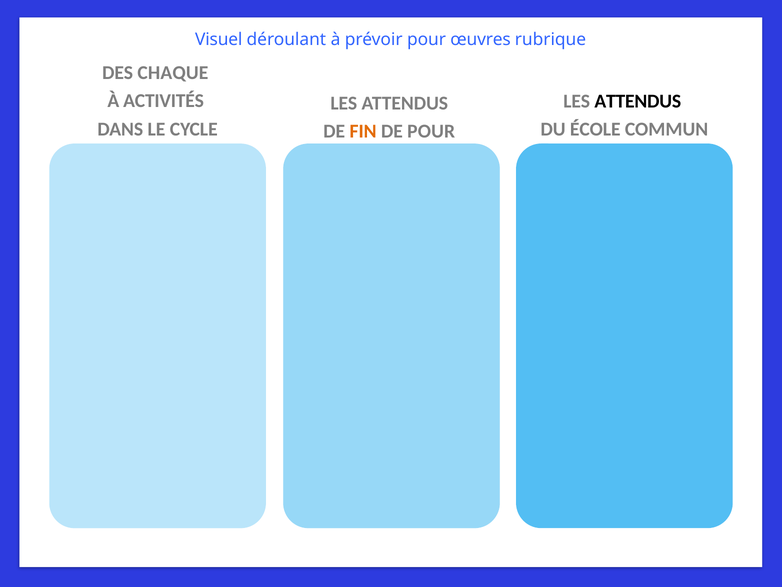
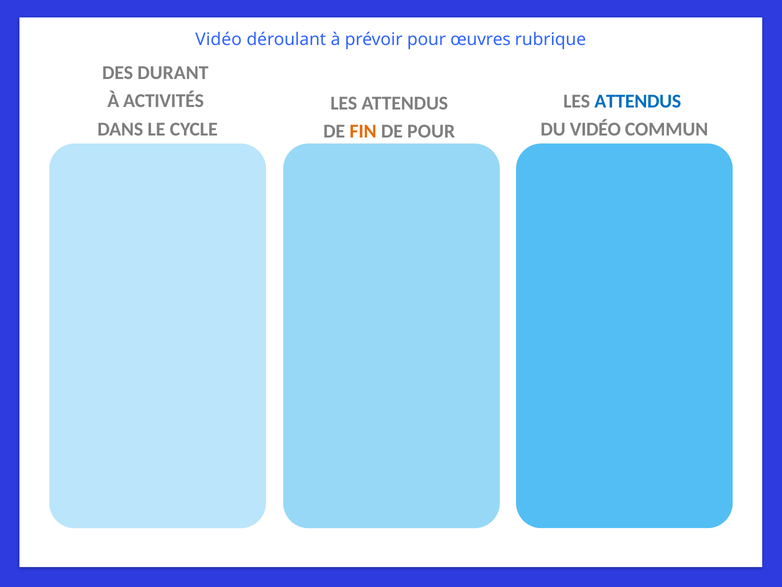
Visuel at (219, 39): Visuel -> Vidéo
CHAQUE: CHAQUE -> DURANT
ATTENDUS at (638, 101) colour: black -> blue
DU ÉCOLE: ÉCOLE -> VIDÉO
